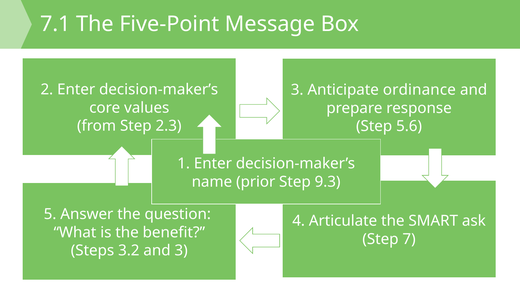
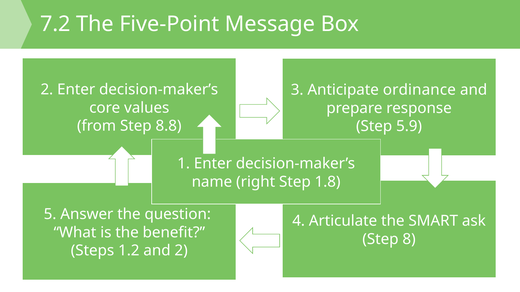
7.1: 7.1 -> 7.2
2.3: 2.3 -> 8.8
5.6: 5.6 -> 5.9
prior: prior -> right
9.3: 9.3 -> 1.8
7: 7 -> 8
3.2: 3.2 -> 1.2
and 3: 3 -> 2
